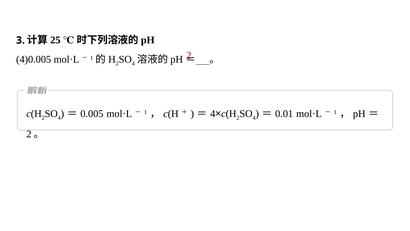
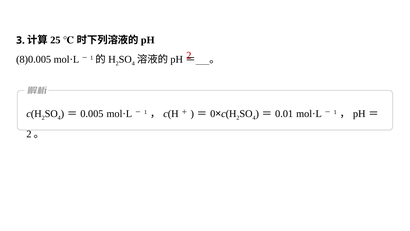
4)0.005: 4)0.005 -> 8)0.005
4 at (213, 114): 4 -> 0
